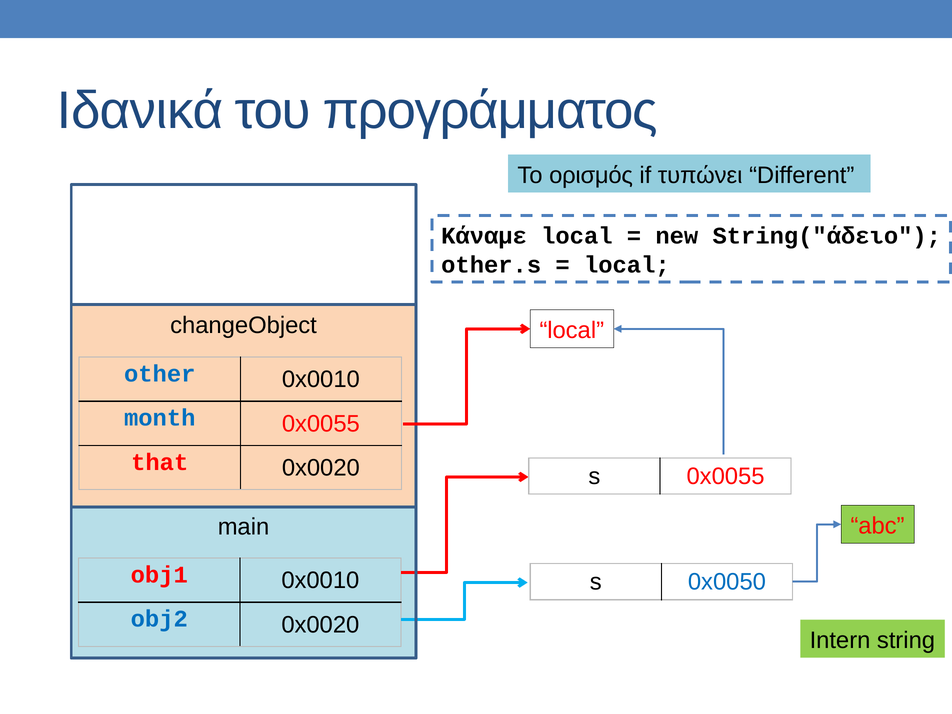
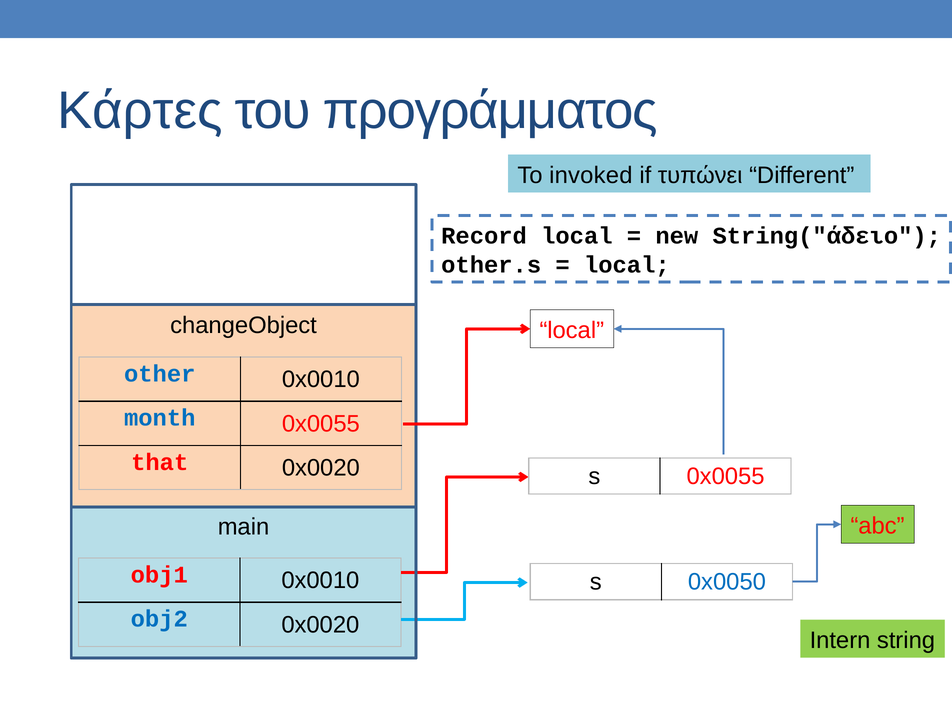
Ιδανικά: Ιδανικά -> Κάρτες
ορισμός: ορισμός -> invoked
Κάναμε: Κάναμε -> Record
